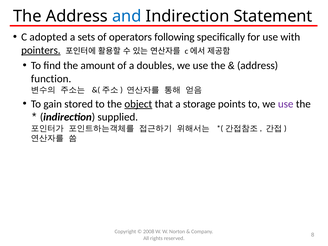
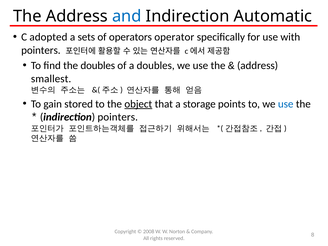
Statement: Statement -> Automatic
following: following -> operator
pointers at (41, 50) underline: present -> none
the amount: amount -> doubles
function: function -> smallest
use at (286, 104) colour: purple -> blue
indirection supplied: supplied -> pointers
